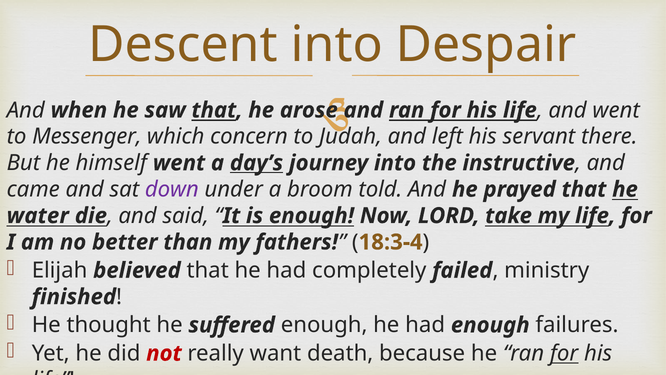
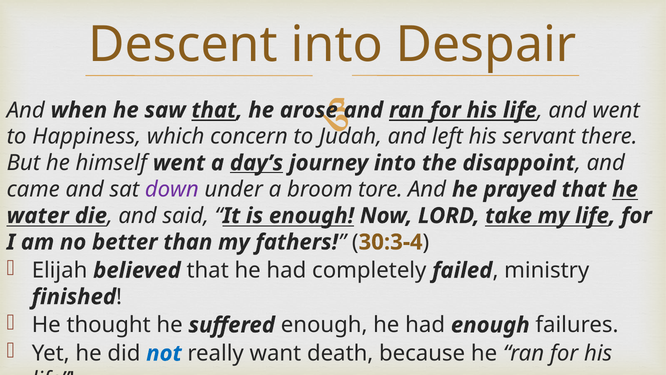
Messenger: Messenger -> Happiness
instructive: instructive -> disappoint
told: told -> tore
18:3-4: 18:3-4 -> 30:3-4
not colour: red -> blue
for at (564, 353) underline: present -> none
